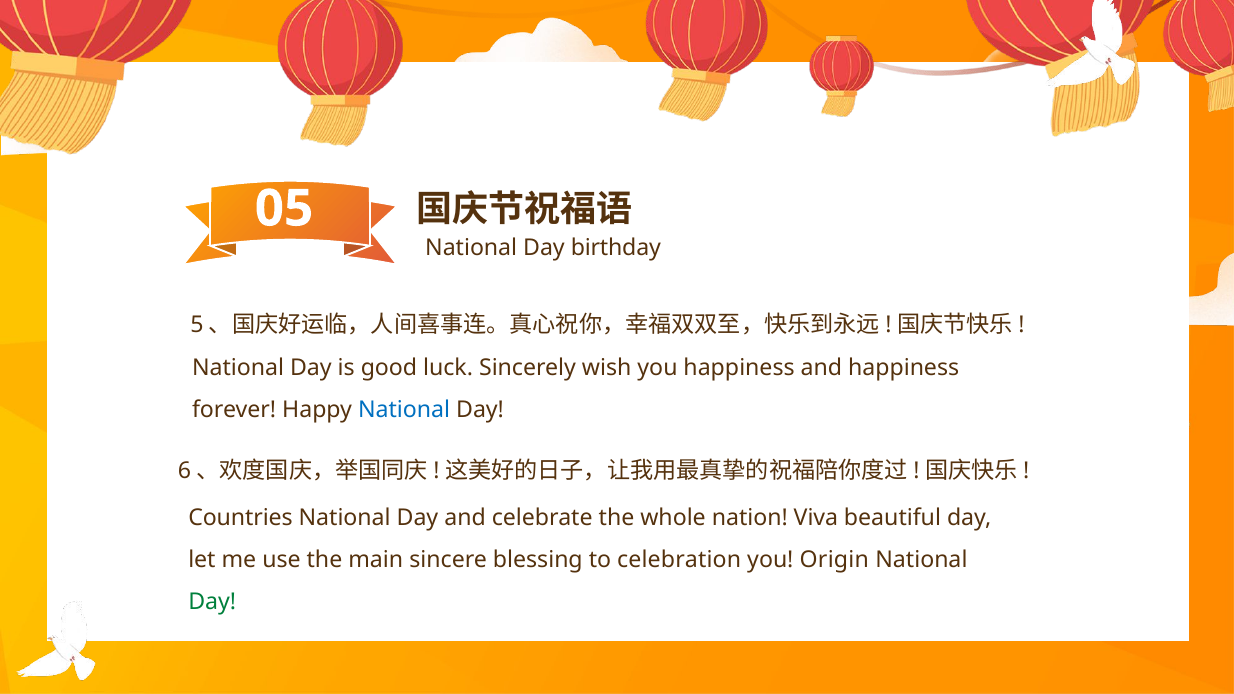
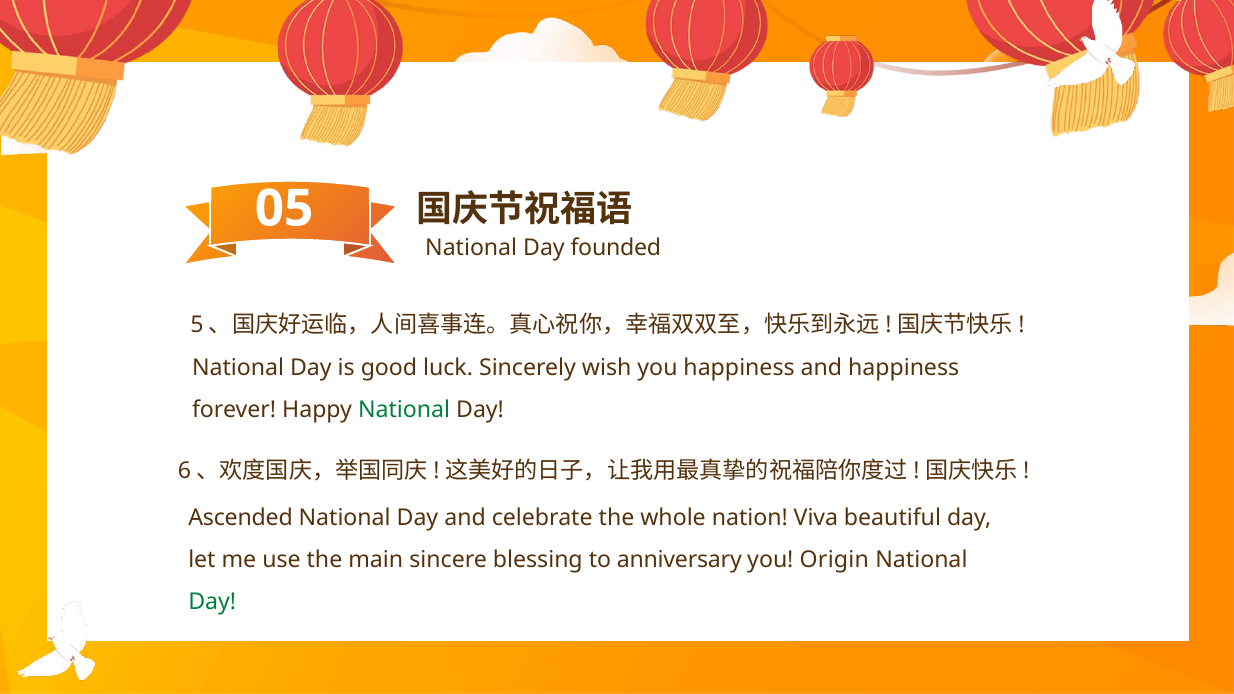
birthday: birthday -> founded
National at (404, 410) colour: blue -> green
Countries: Countries -> Ascended
celebration: celebration -> anniversary
